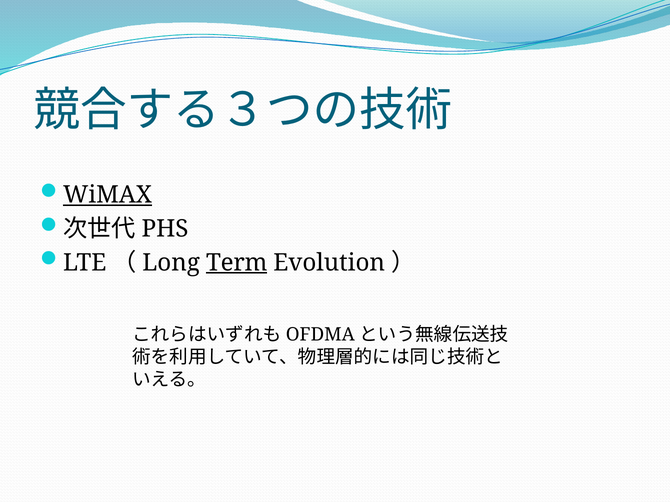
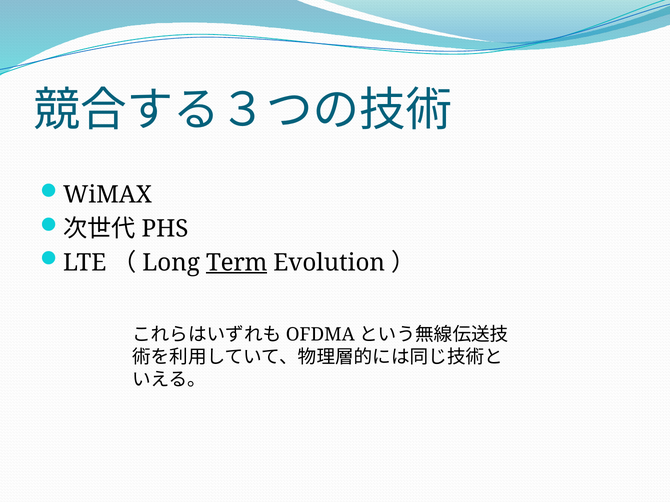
WiMAX underline: present -> none
